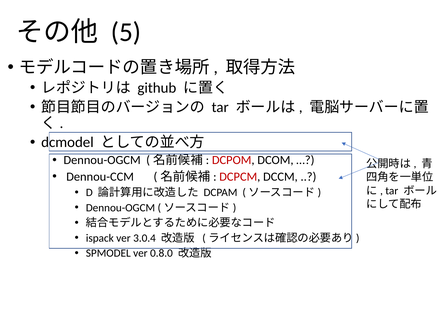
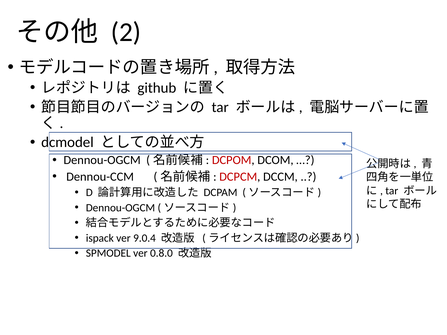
5: 5 -> 2
3.0.4: 3.0.4 -> 9.0.4
